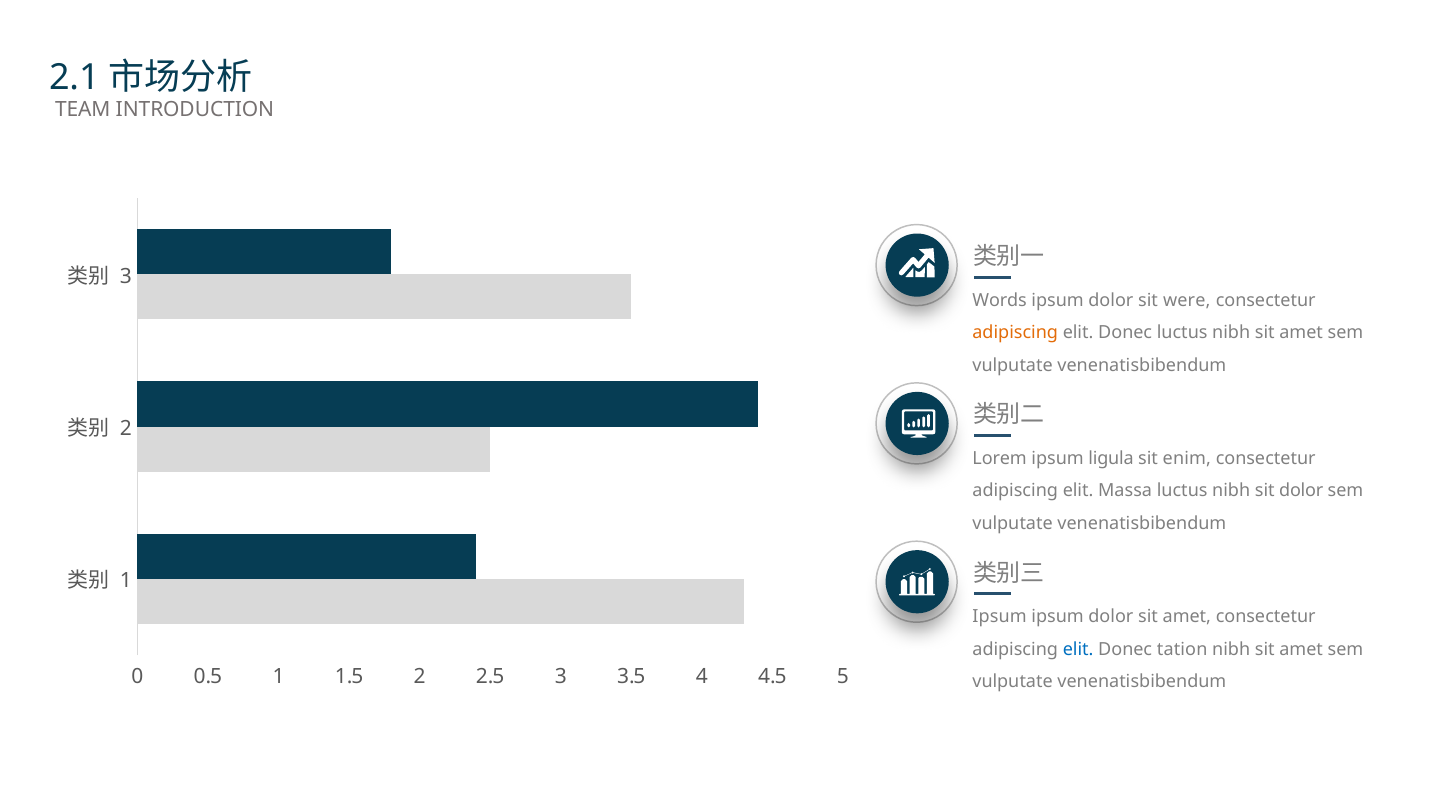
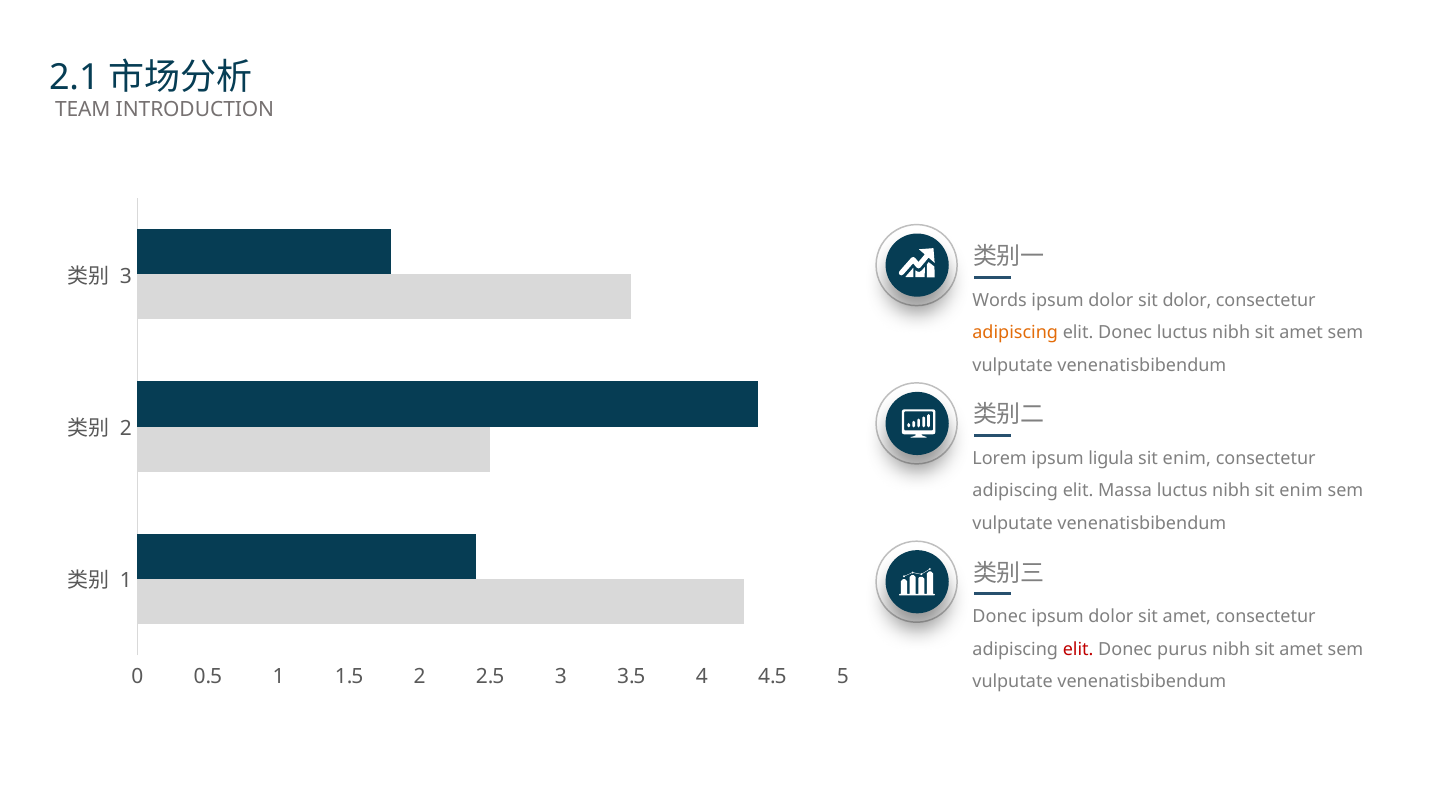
sit were: were -> dolor
nibh sit dolor: dolor -> enim
Ipsum at (1000, 617): Ipsum -> Donec
elit at (1078, 649) colour: blue -> red
tation: tation -> purus
